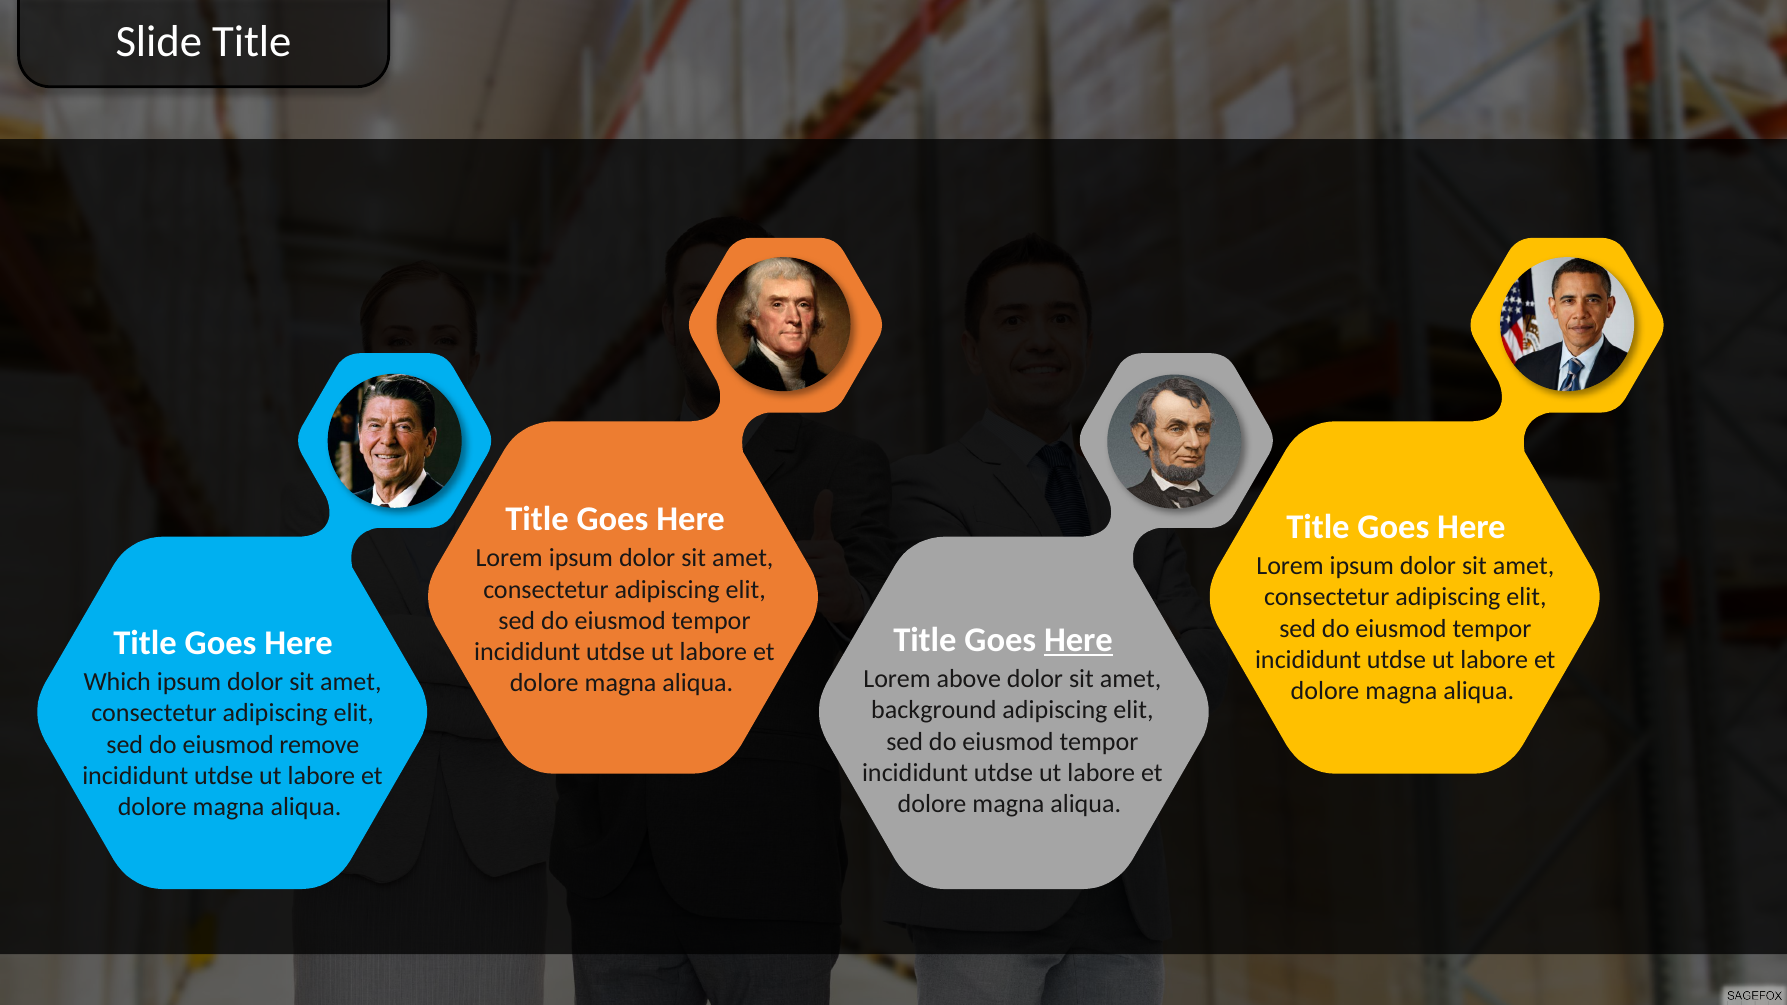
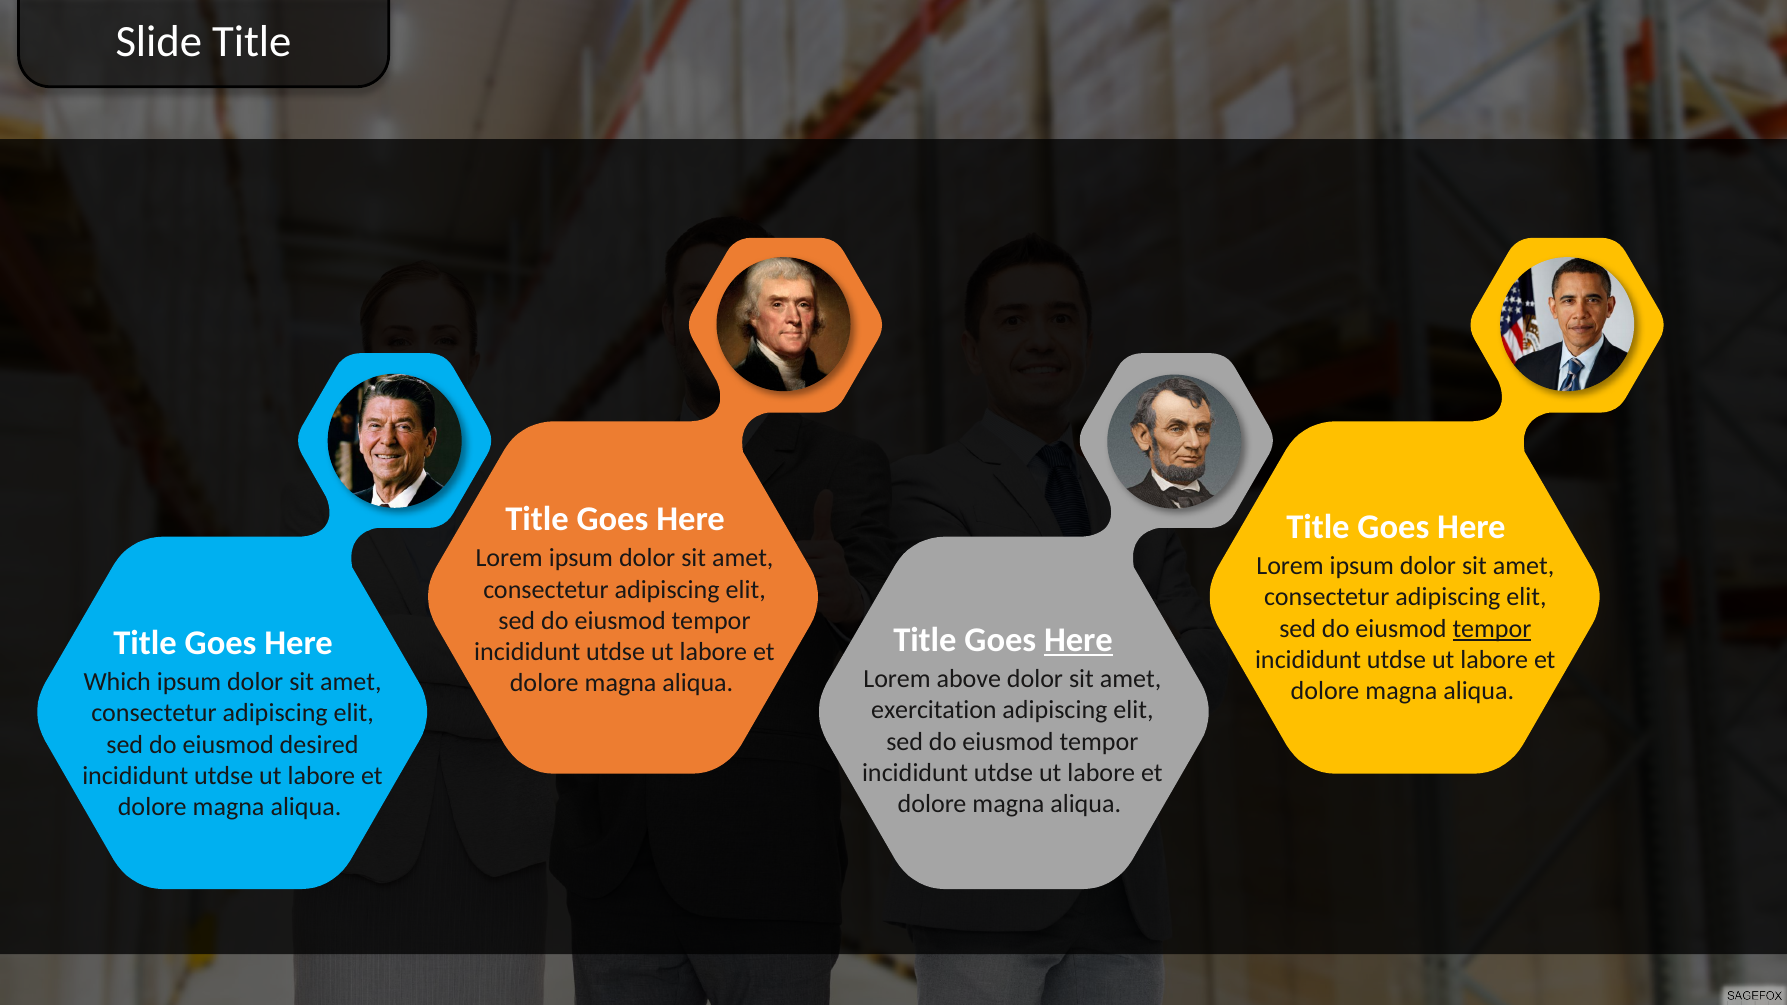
tempor at (1492, 629) underline: none -> present
background: background -> exercitation
remove: remove -> desired
